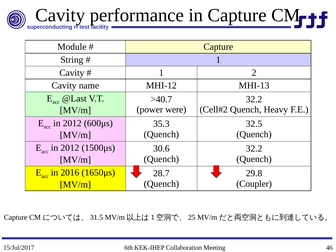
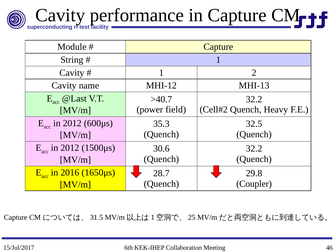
were: were -> field
